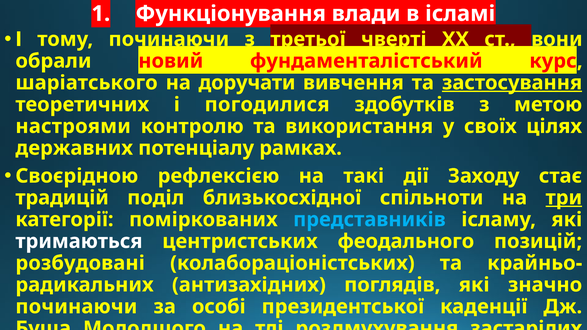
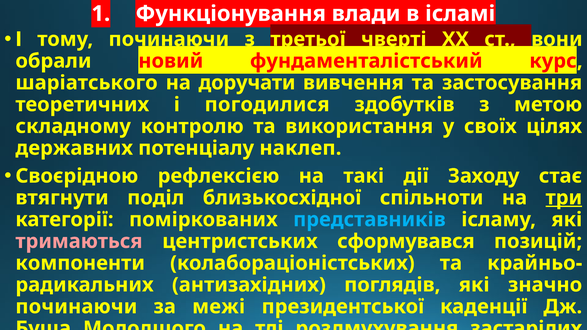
застосування underline: present -> none
настроями: настроями -> складному
рамках: рамках -> наклеп
традицій: традицій -> втягнути
тримаються colour: white -> pink
феодального: феодального -> сформувався
розбудовані: розбудовані -> компоненти
особі: особі -> межі
